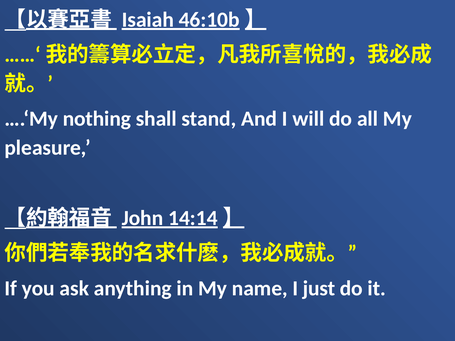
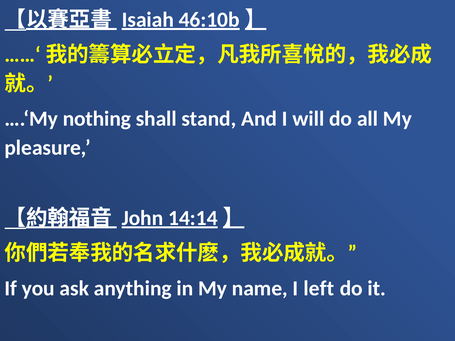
just: just -> left
